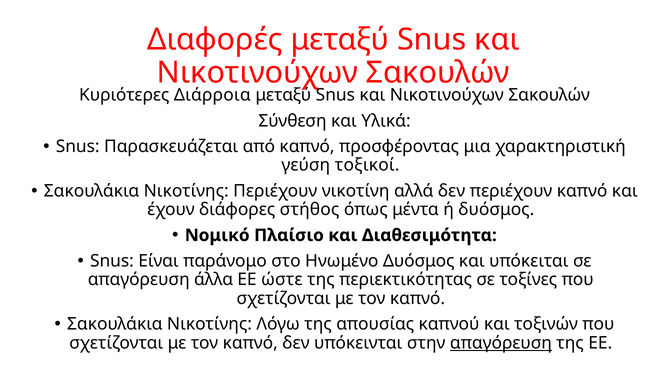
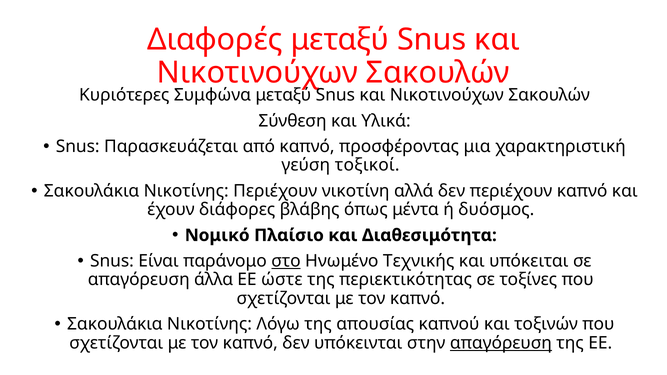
Διάρροια: Διάρροια -> Συμφώνα
στήθος: στήθος -> βλάβης
στο underline: none -> present
Ηνωμένο Δυόσμος: Δυόσμος -> Τεχνικής
